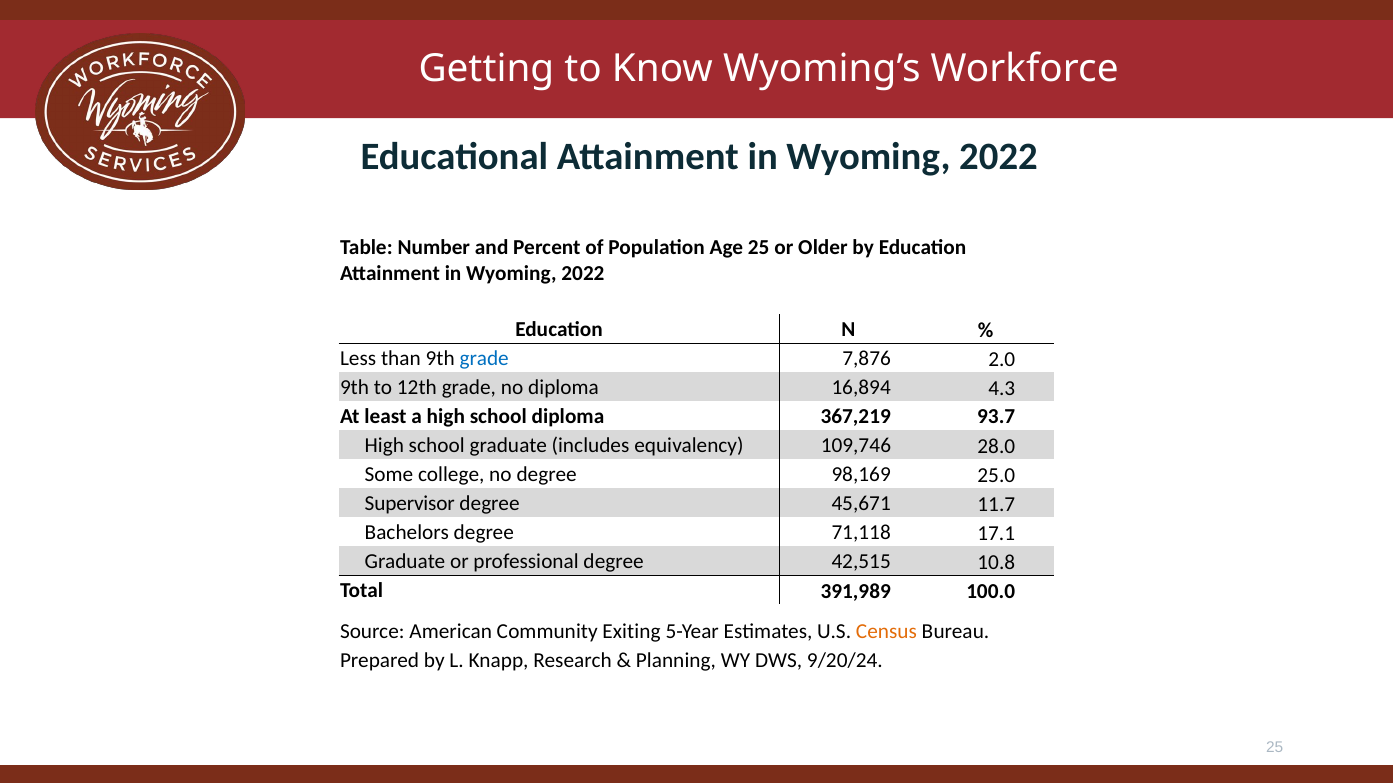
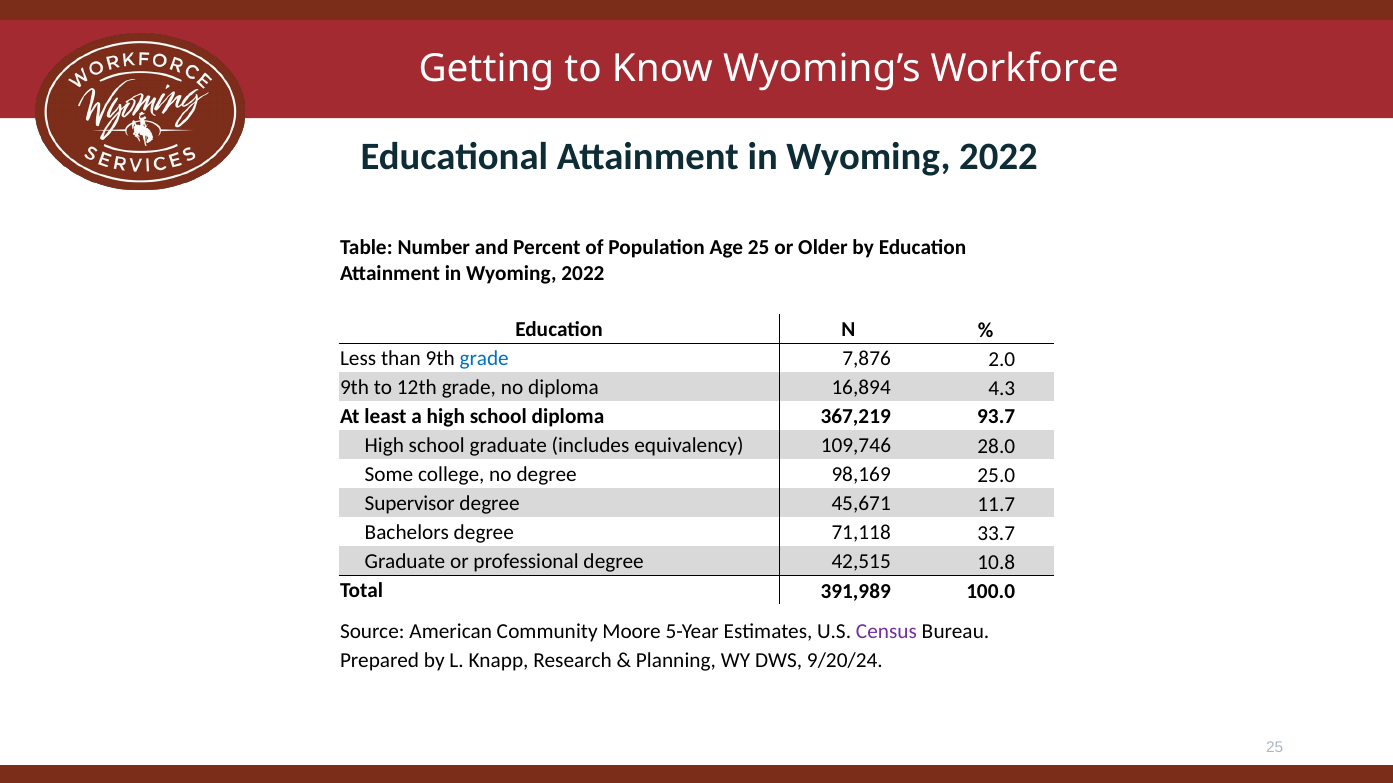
17.1: 17.1 -> 33.7
Exiting: Exiting -> Moore
Census colour: orange -> purple
